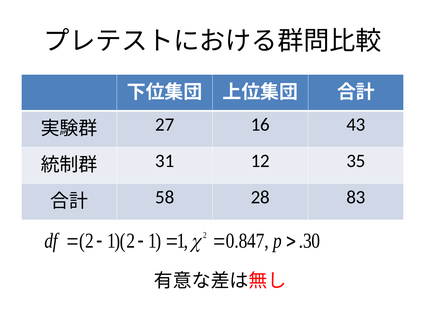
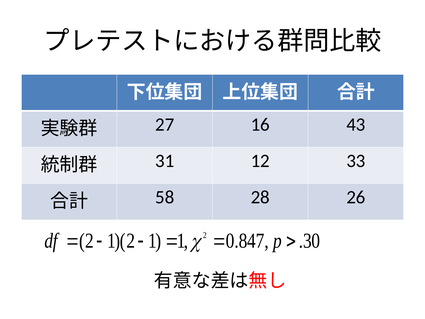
35: 35 -> 33
83: 83 -> 26
